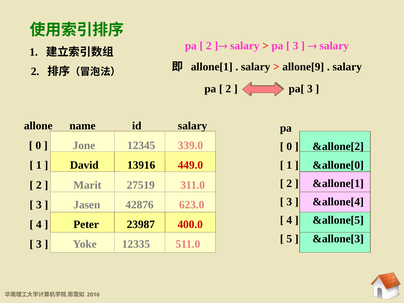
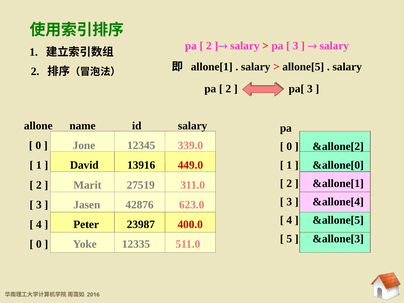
allone[9: allone[9 -> allone[5
3 at (39, 244): 3 -> 0
